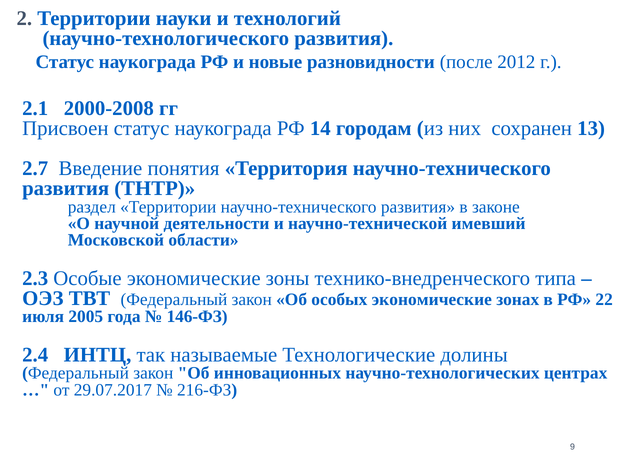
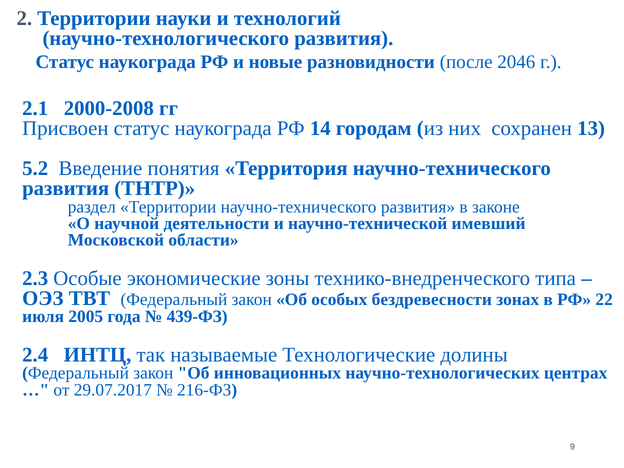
2012: 2012 -> 2046
2.7: 2.7 -> 5.2
особых экономические: экономические -> бездревесности
146-ФЗ: 146-ФЗ -> 439-ФЗ
